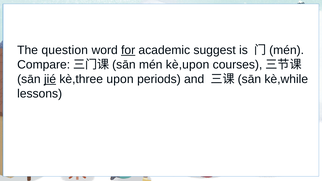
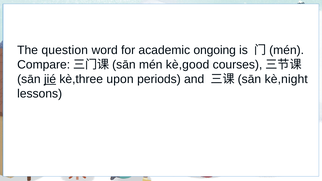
for underline: present -> none
suggest: suggest -> ongoing
kè,upon: kè,upon -> kè,good
kè,while: kè,while -> kè,night
